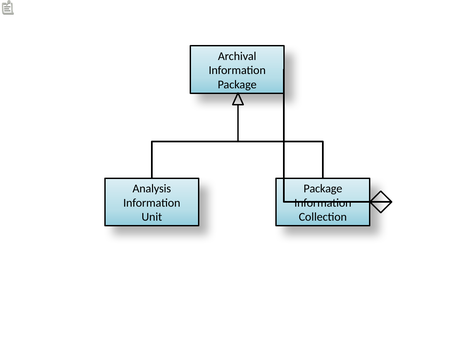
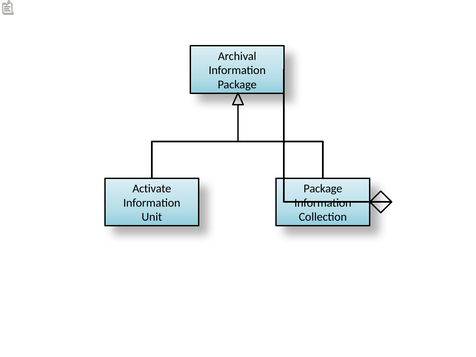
Analysis: Analysis -> Activate
